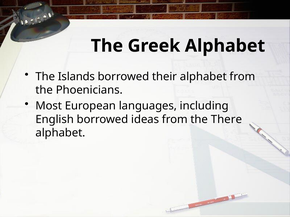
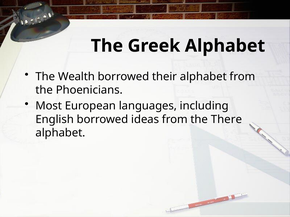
Islands: Islands -> Wealth
